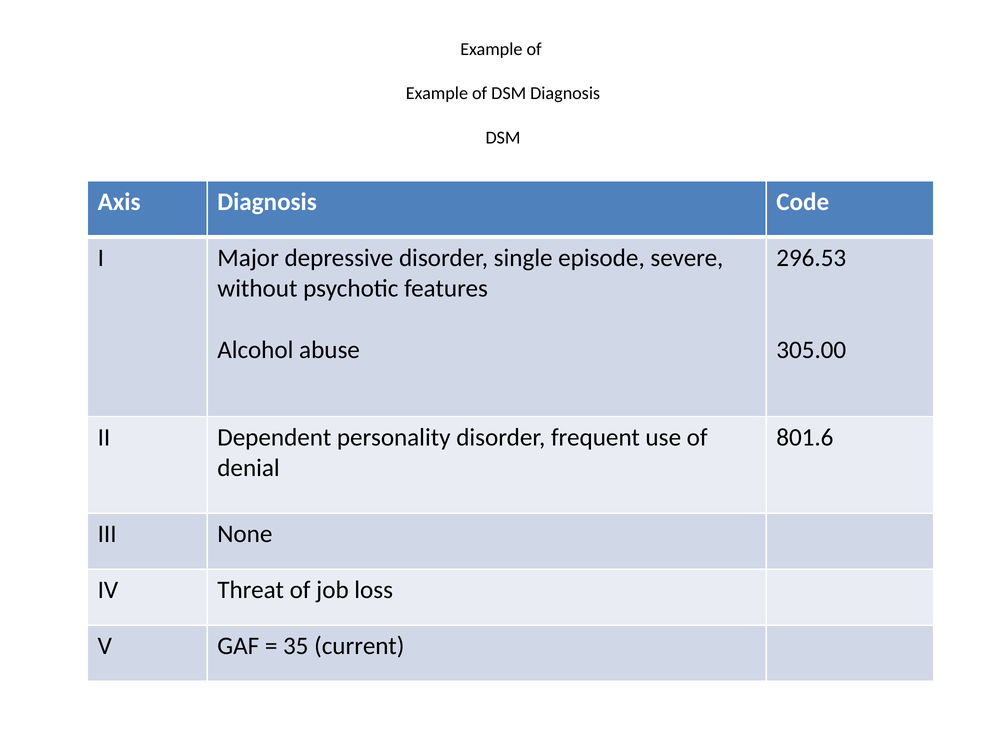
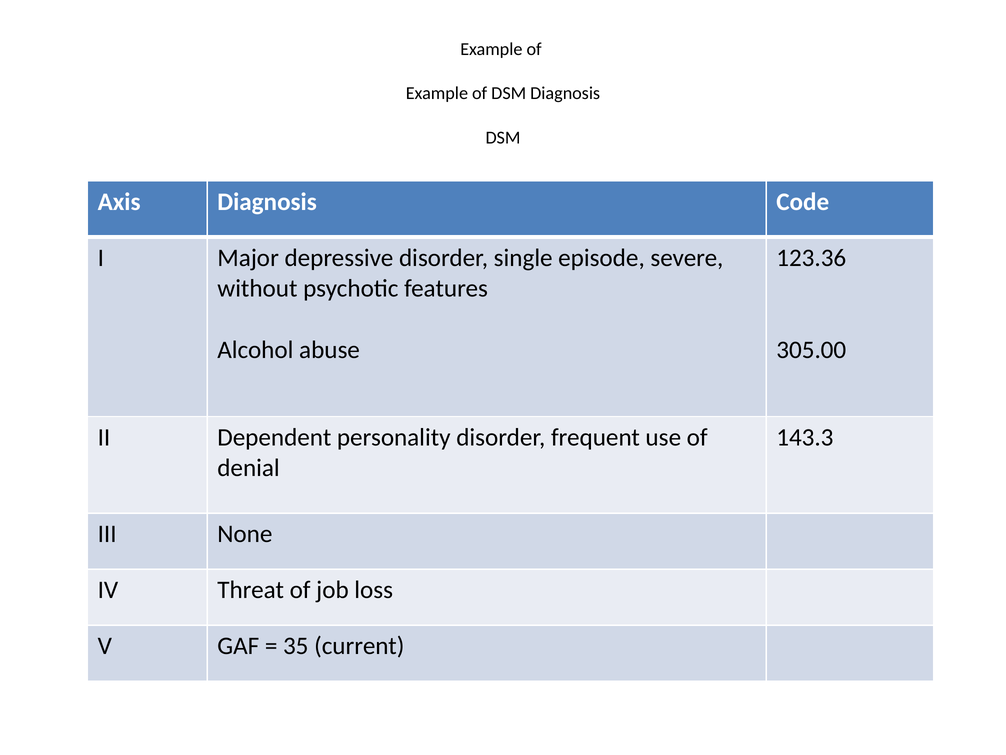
296.53: 296.53 -> 123.36
801.6: 801.6 -> 143.3
